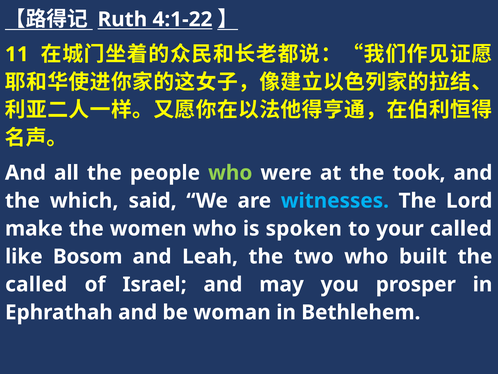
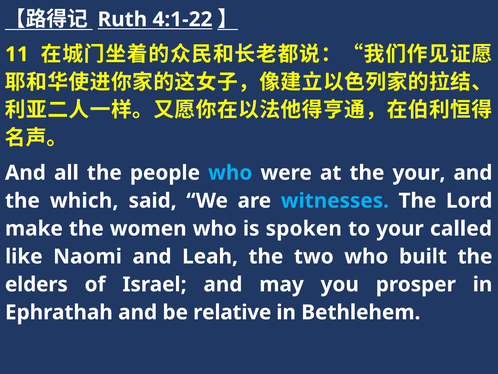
who at (230, 173) colour: light green -> light blue
the took: took -> your
Bosom: Bosom -> Naomi
called at (36, 284): called -> elders
woman: woman -> relative
